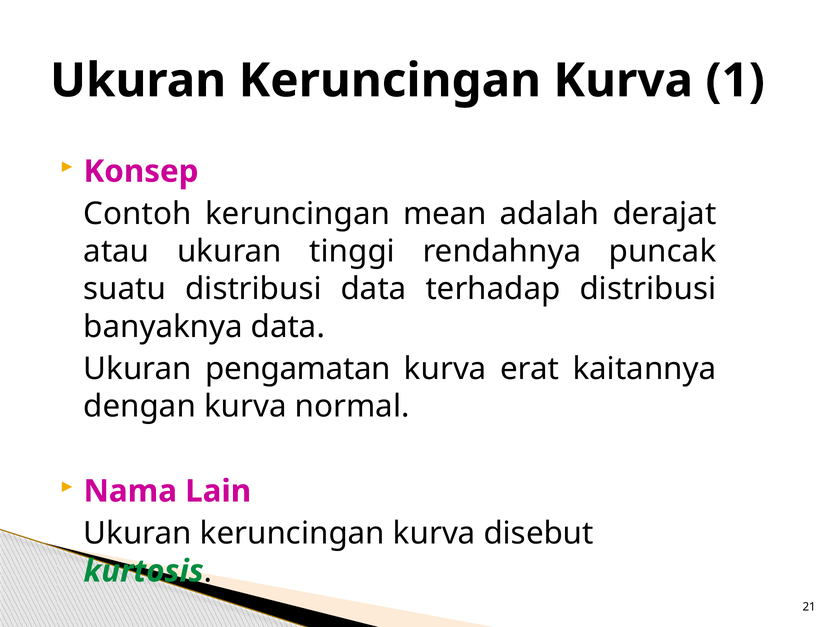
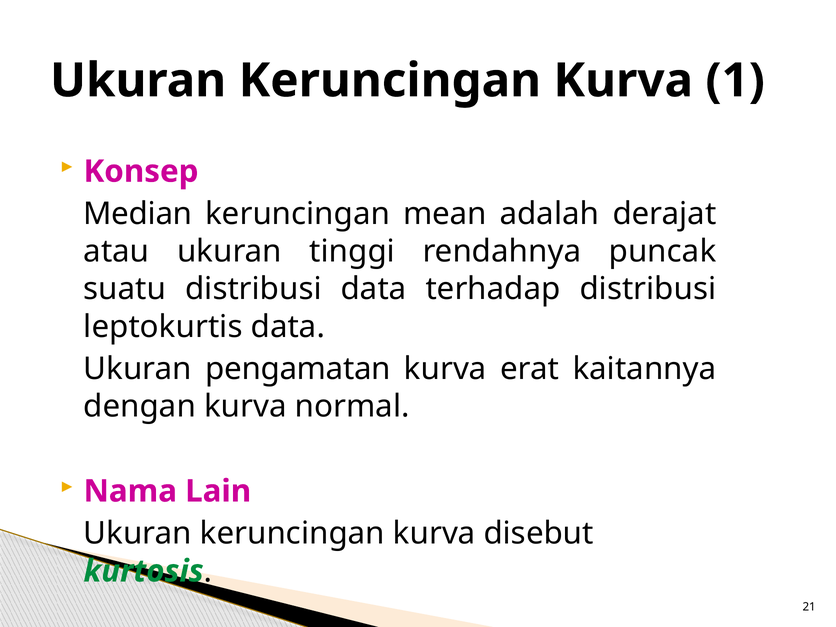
Contoh: Contoh -> Median
banyaknya: banyaknya -> leptokurtis
